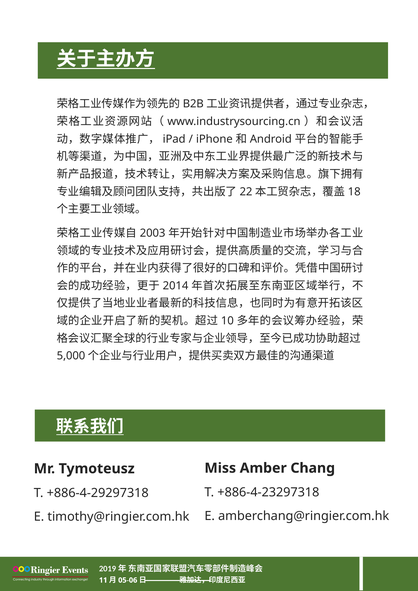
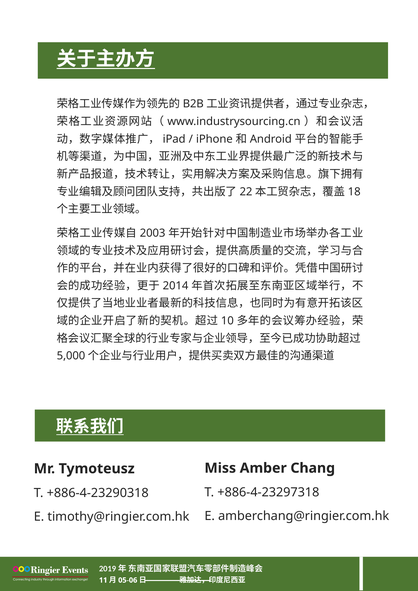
+886-4-29297318: +886-4-29297318 -> +886-4-23290318
